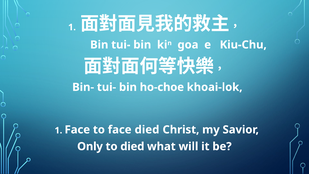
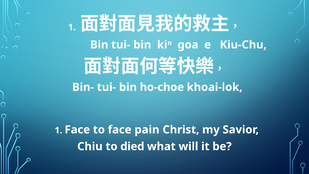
face died: died -> pain
Only: Only -> Chiu
